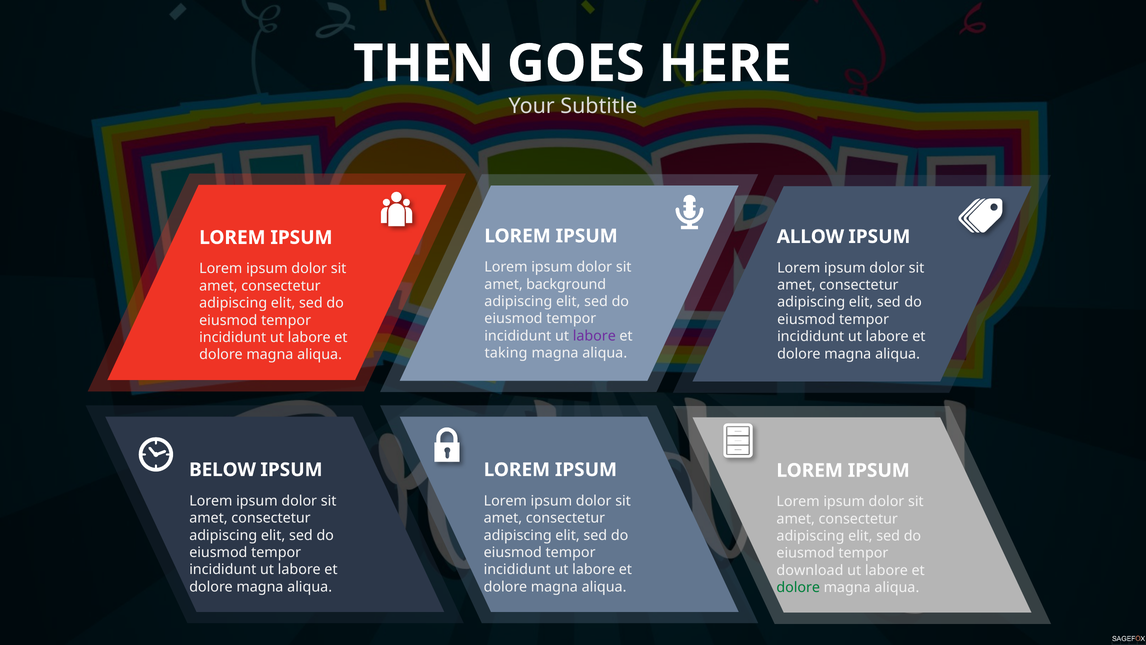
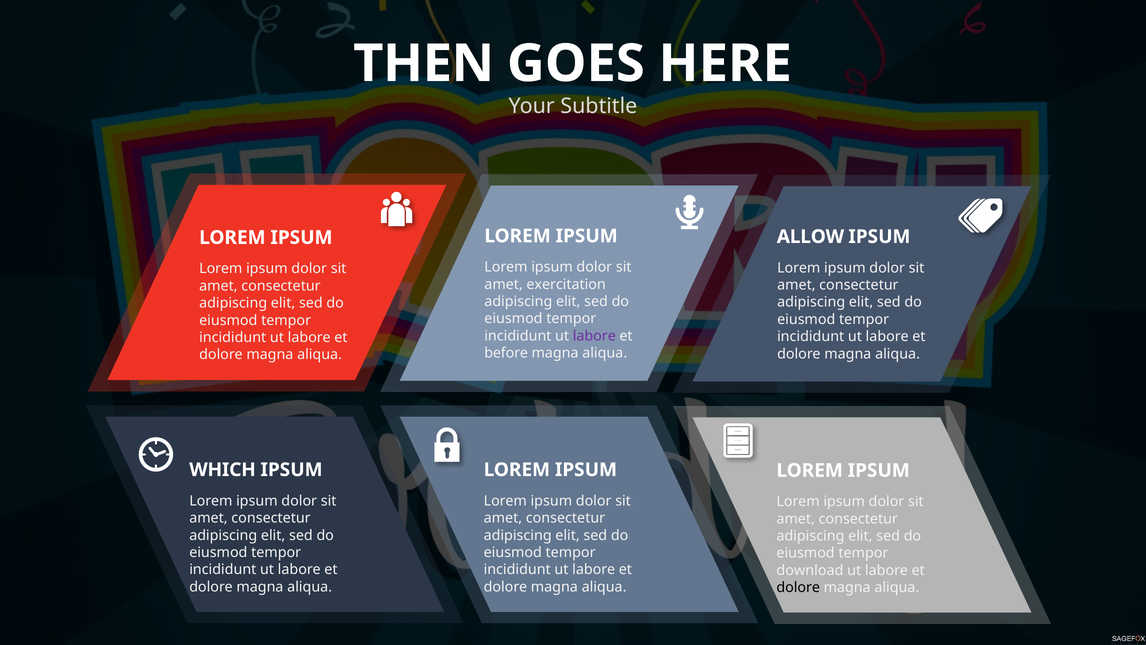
background: background -> exercitation
taking: taking -> before
BELOW: BELOW -> WHICH
dolore at (798, 587) colour: green -> black
